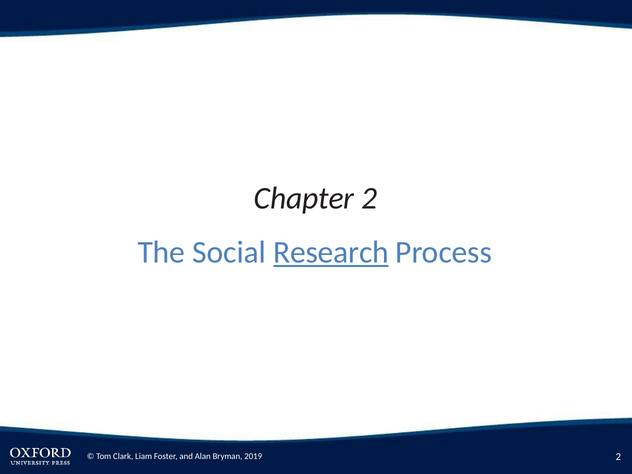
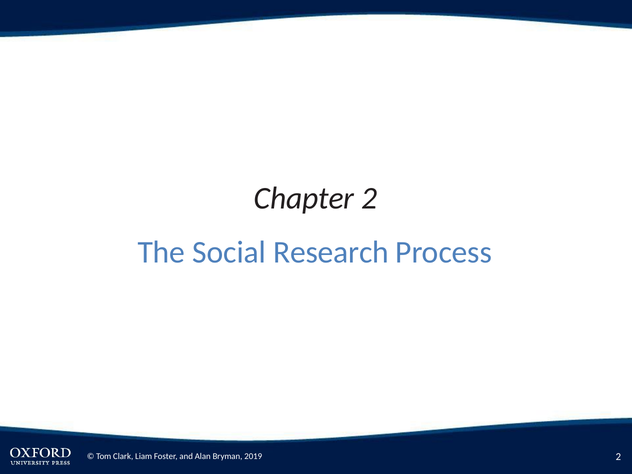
Research underline: present -> none
